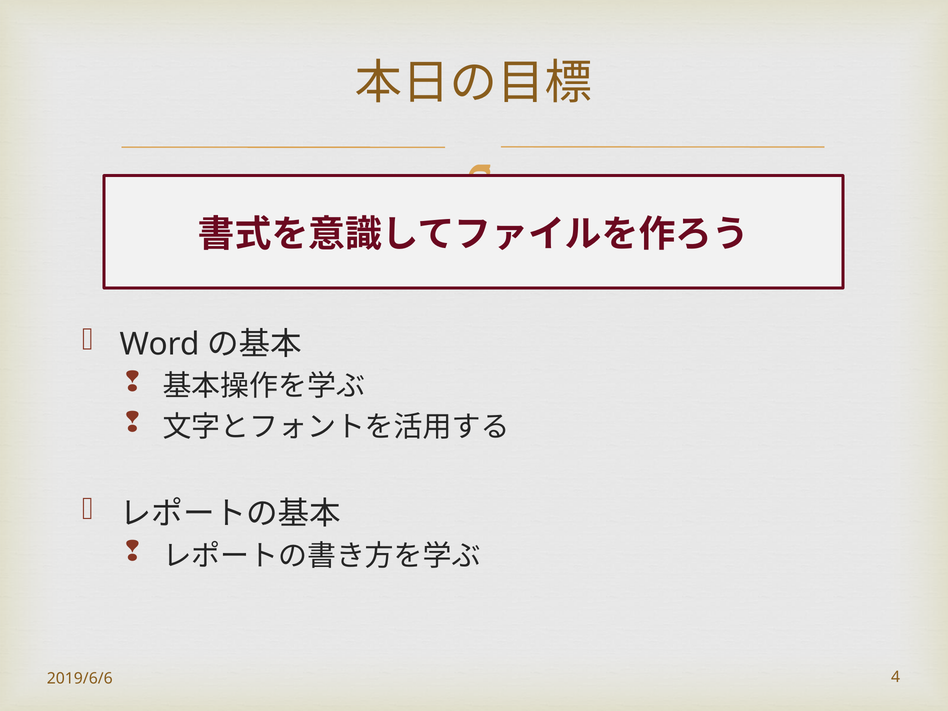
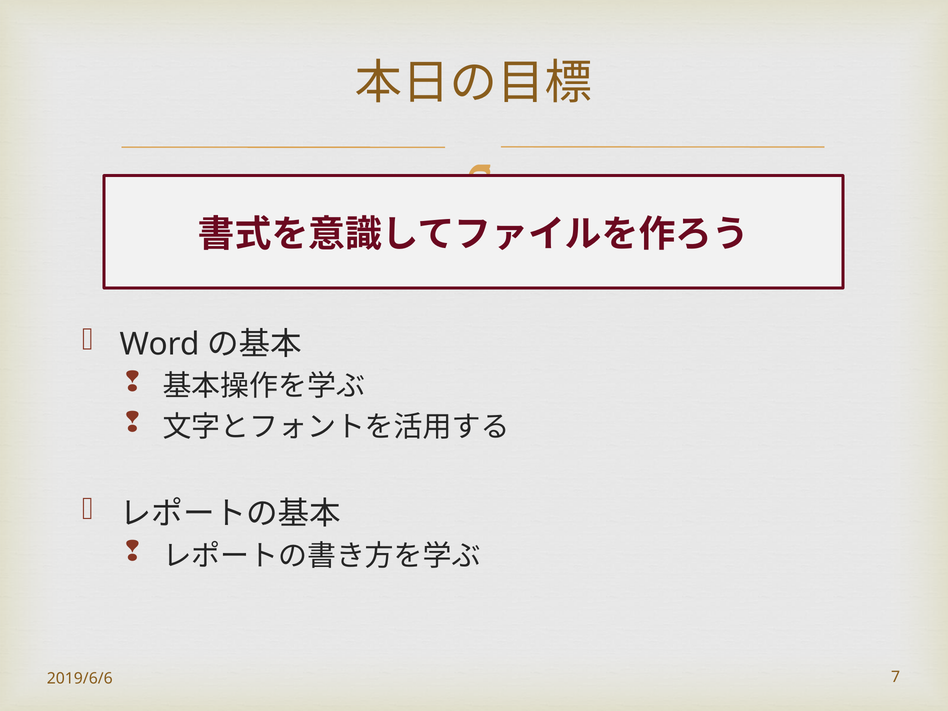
4: 4 -> 7
